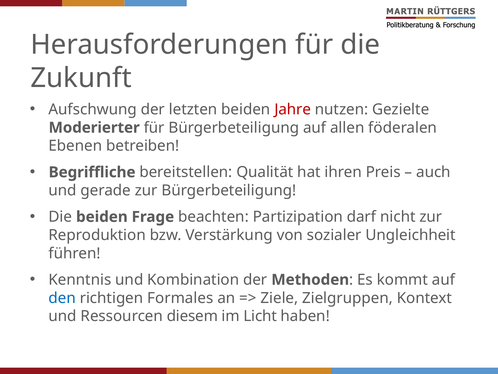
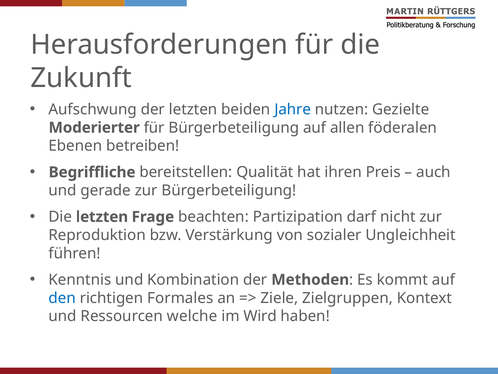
Jahre colour: red -> blue
Die beiden: beiden -> letzten
diesem: diesem -> welche
Licht: Licht -> Wird
